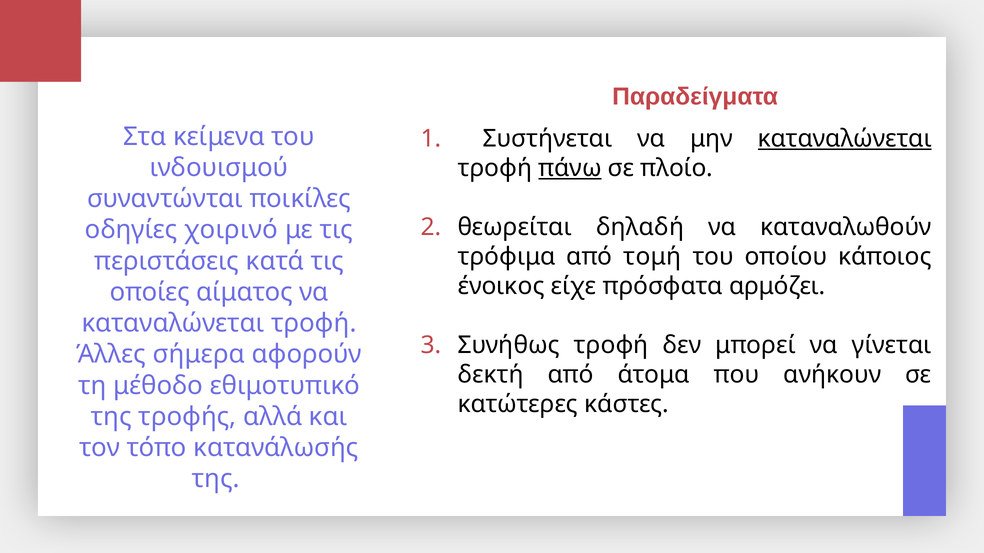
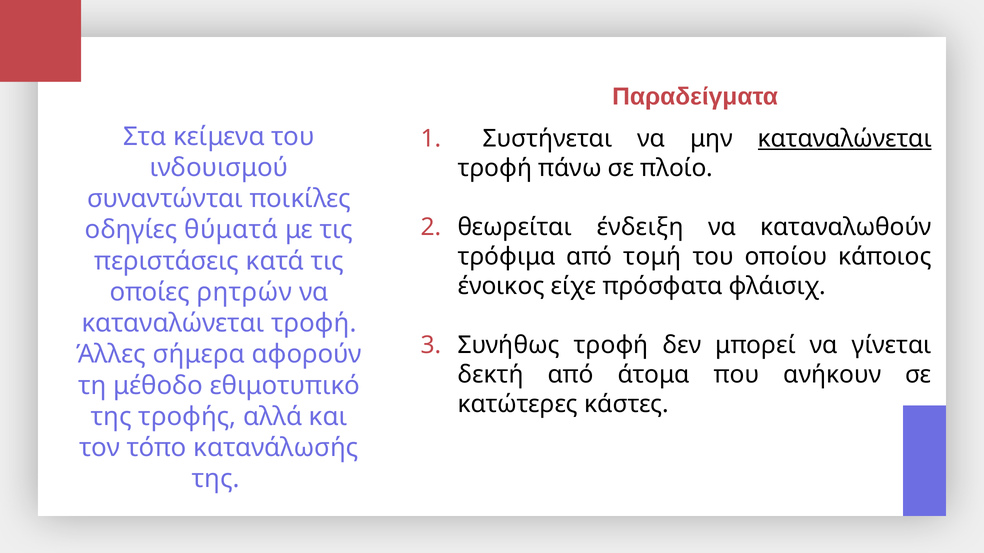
πάνω underline: present -> none
δηλαδή: δηλαδή -> ένδειξη
χοιρινό: χοιρινό -> θύματά
αρμόζει: αρμόζει -> φλάισιχ
αίματος: αίματος -> ρητρών
